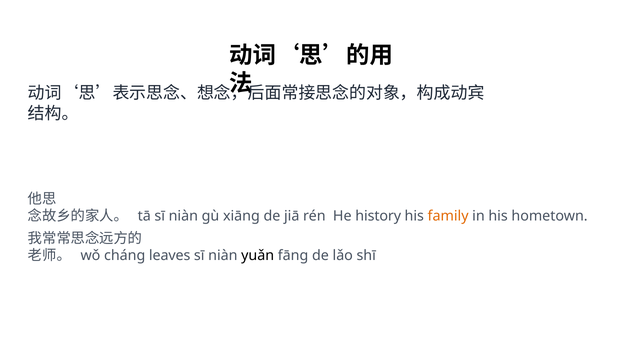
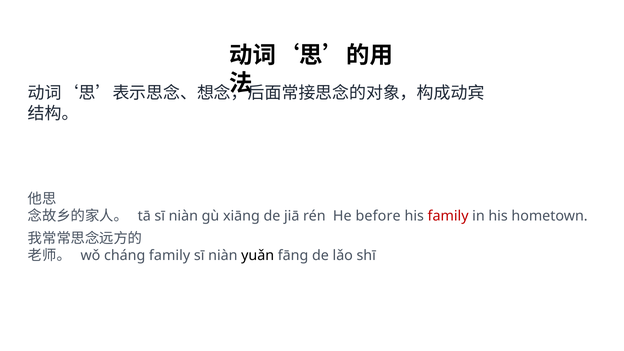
history: history -> before
family at (448, 216) colour: orange -> red
cháng leaves: leaves -> family
